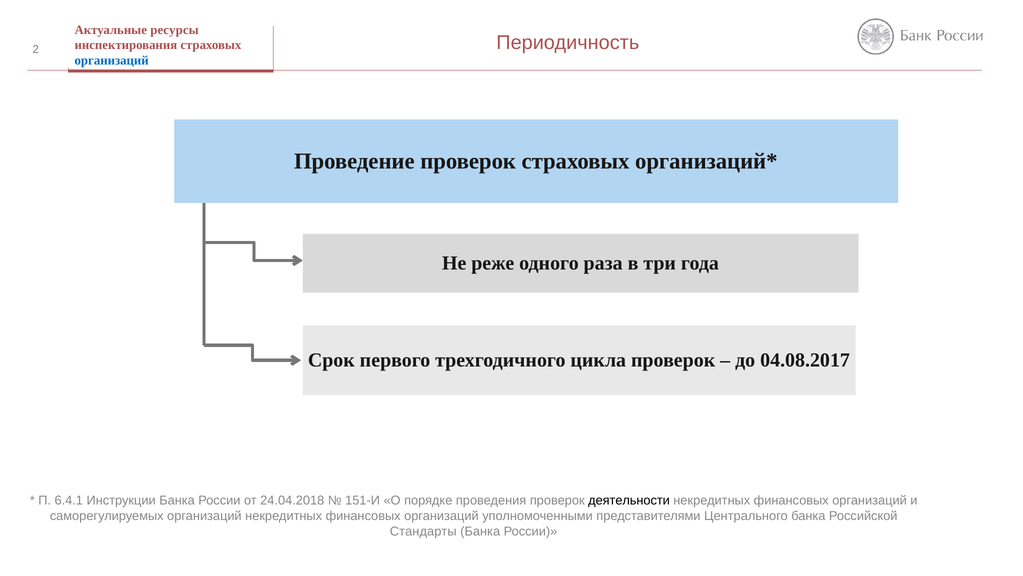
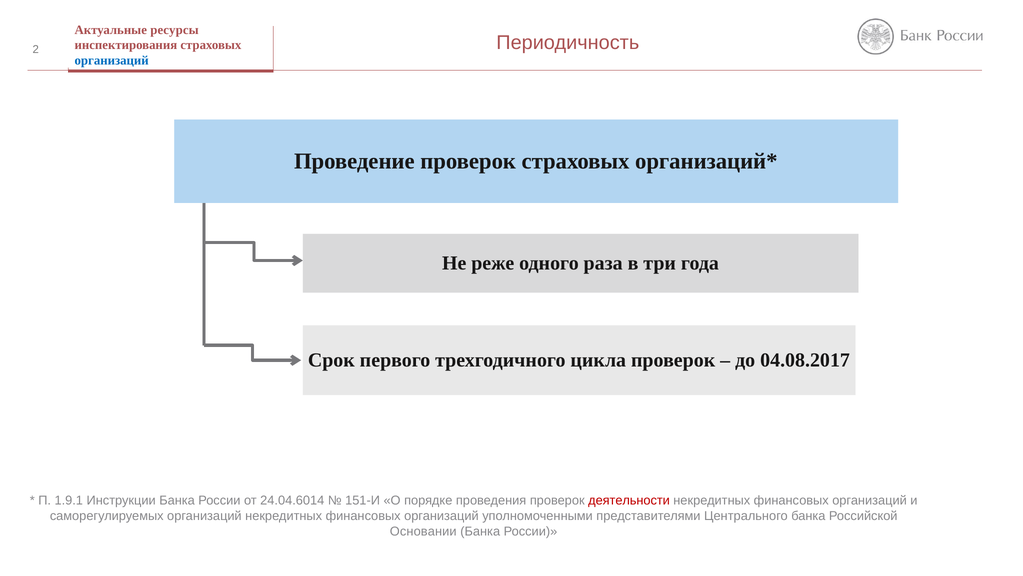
6.4.1: 6.4.1 -> 1.9.1
24.04.2018: 24.04.2018 -> 24.04.6014
деятельности colour: black -> red
Стандарты: Стандарты -> Основании
